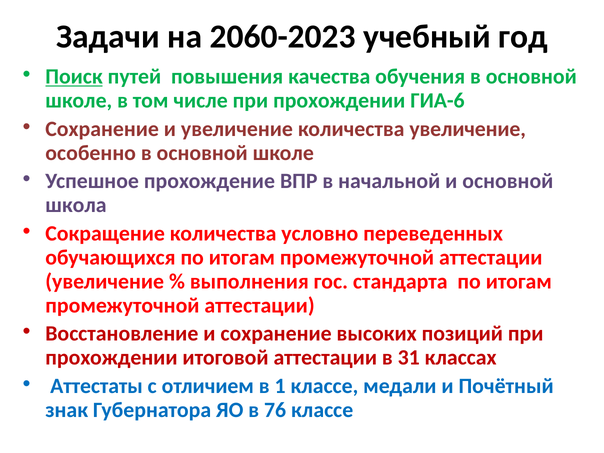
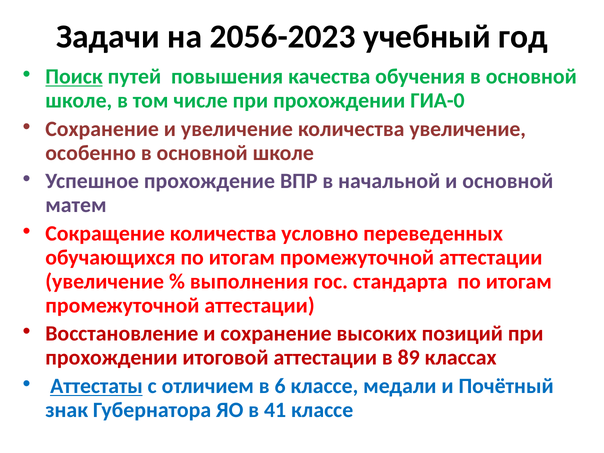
2060-2023: 2060-2023 -> 2056-2023
ГИА-6: ГИА-6 -> ГИА-0
школа: школа -> матем
31: 31 -> 89
Аттестаты underline: none -> present
1: 1 -> 6
76: 76 -> 41
